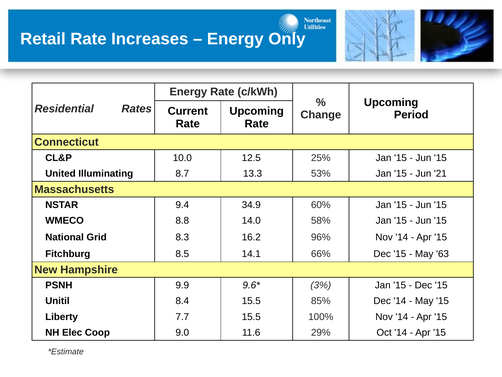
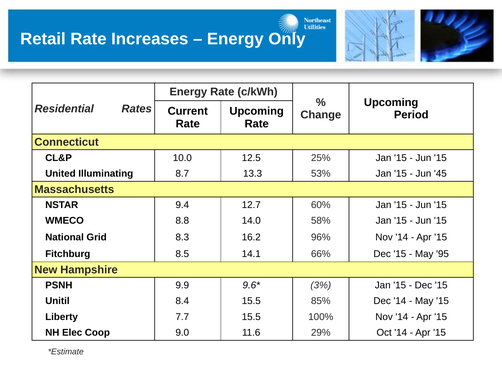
21: 21 -> 45
34.9: 34.9 -> 12.7
63: 63 -> 95
